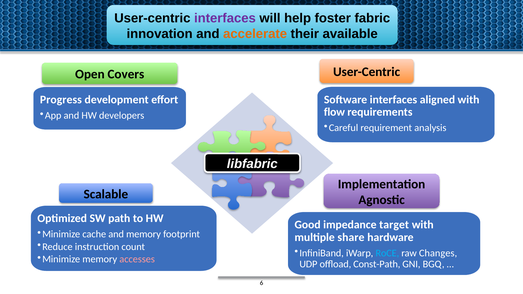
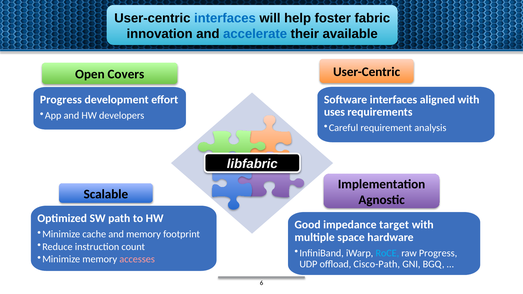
interfaces at (225, 18) colour: purple -> blue
accelerate colour: orange -> blue
flow: flow -> uses
share: share -> space
raw Changes: Changes -> Progress
Const-Path: Const-Path -> Cisco-Path
